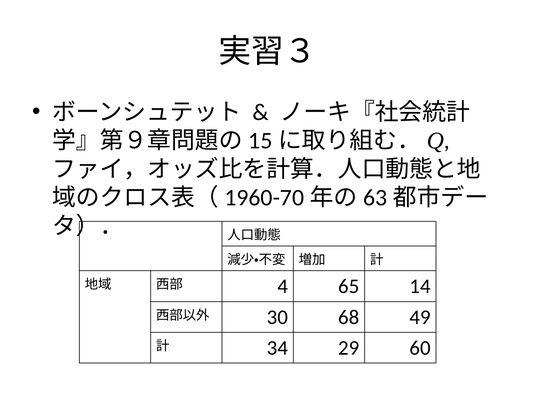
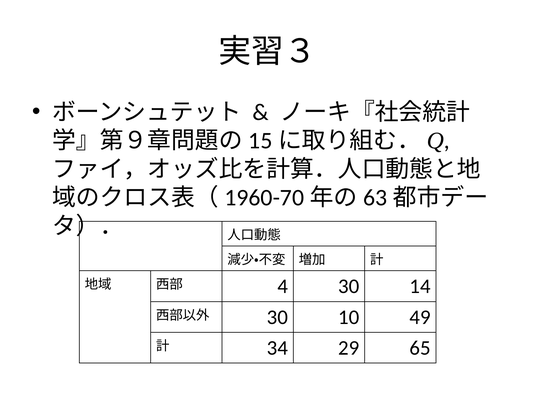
4 65: 65 -> 30
68: 68 -> 10
60: 60 -> 65
